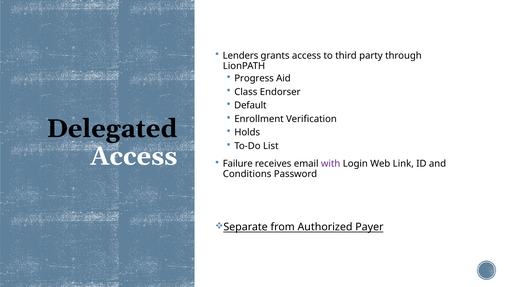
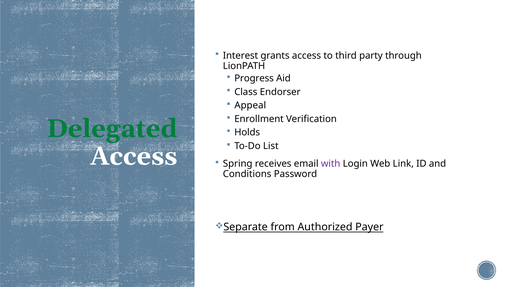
Lenders: Lenders -> Interest
Default: Default -> Appeal
Delegated colour: black -> green
Failure: Failure -> Spring
